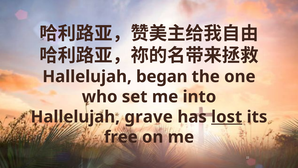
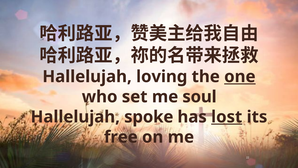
began: began -> loving
one underline: none -> present
into: into -> soul
grave: grave -> spoke
